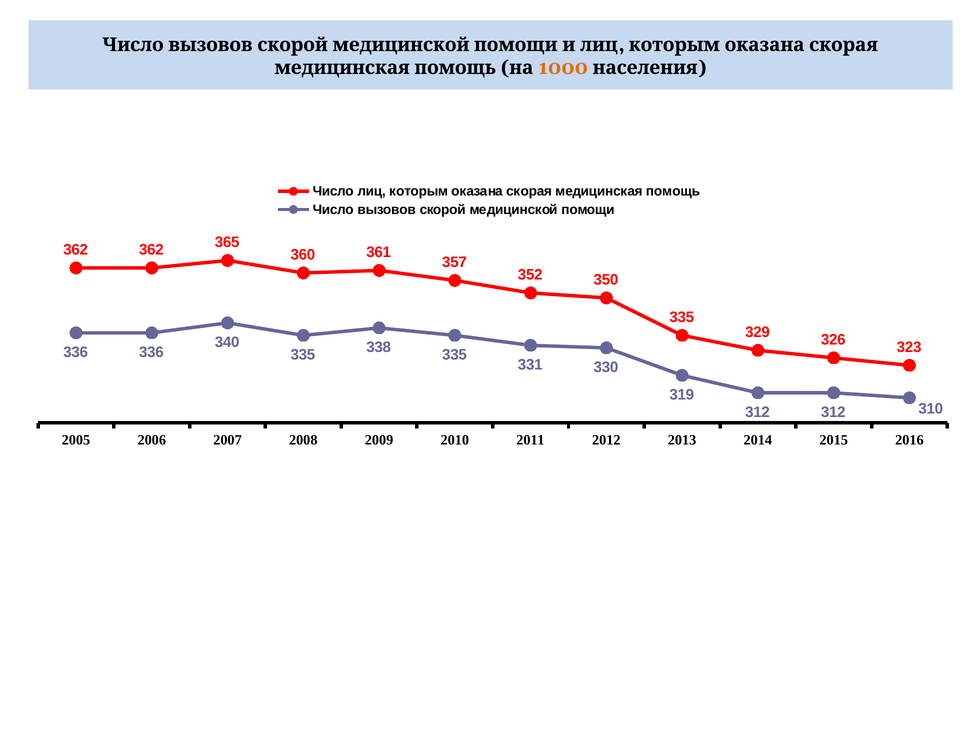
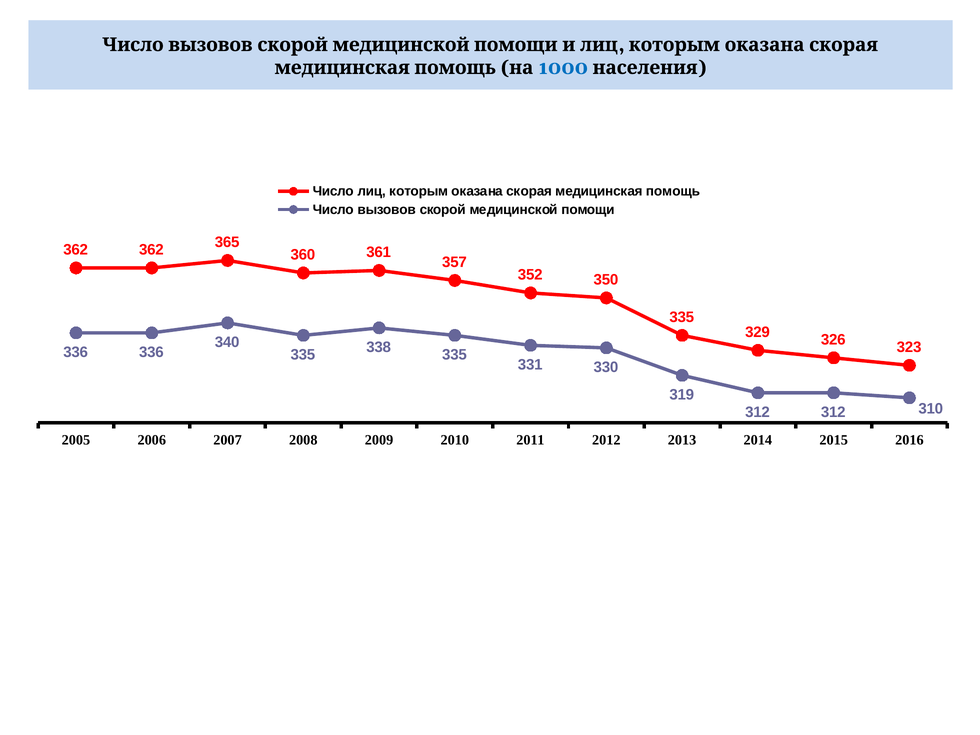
1000 colour: orange -> blue
